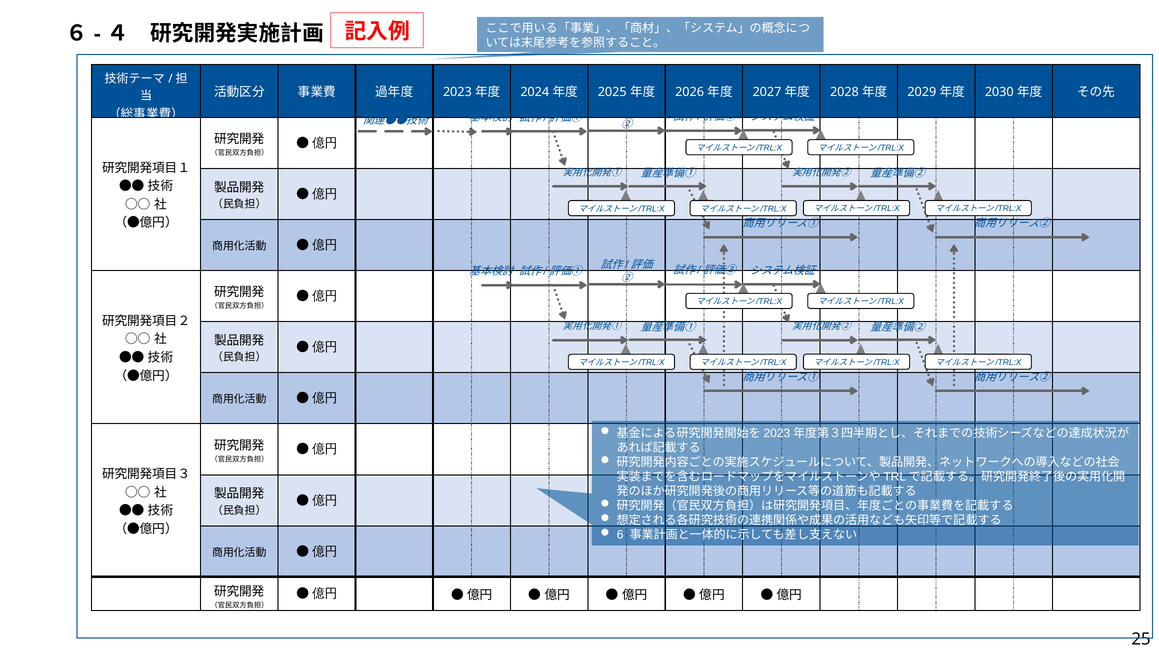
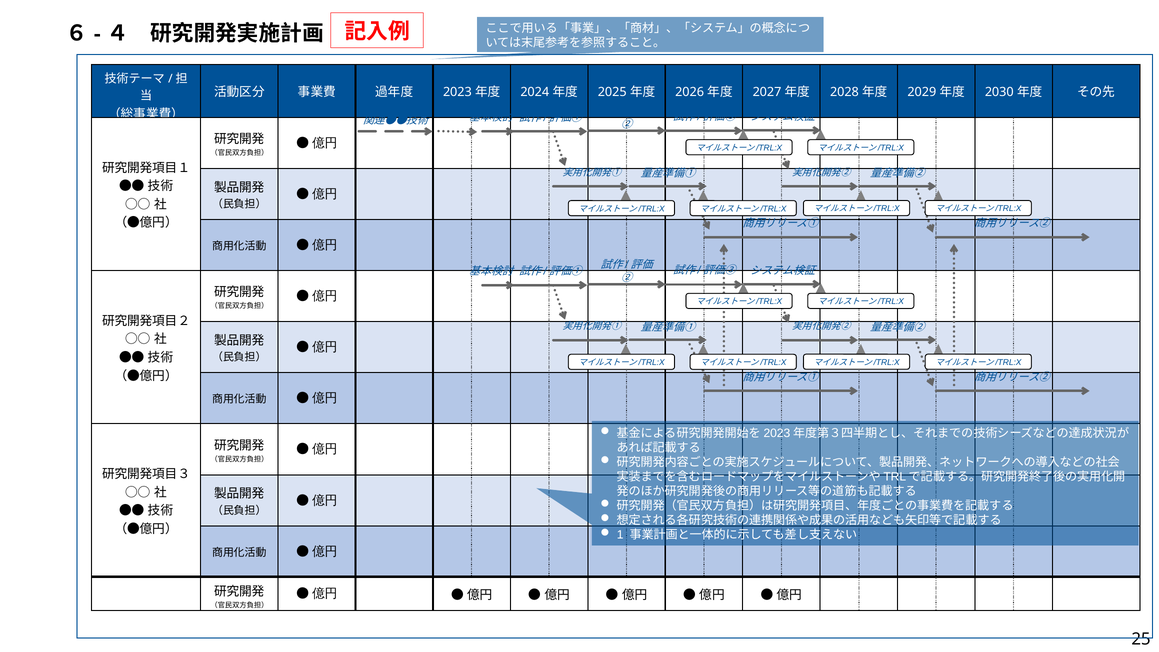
6: 6 -> 1
